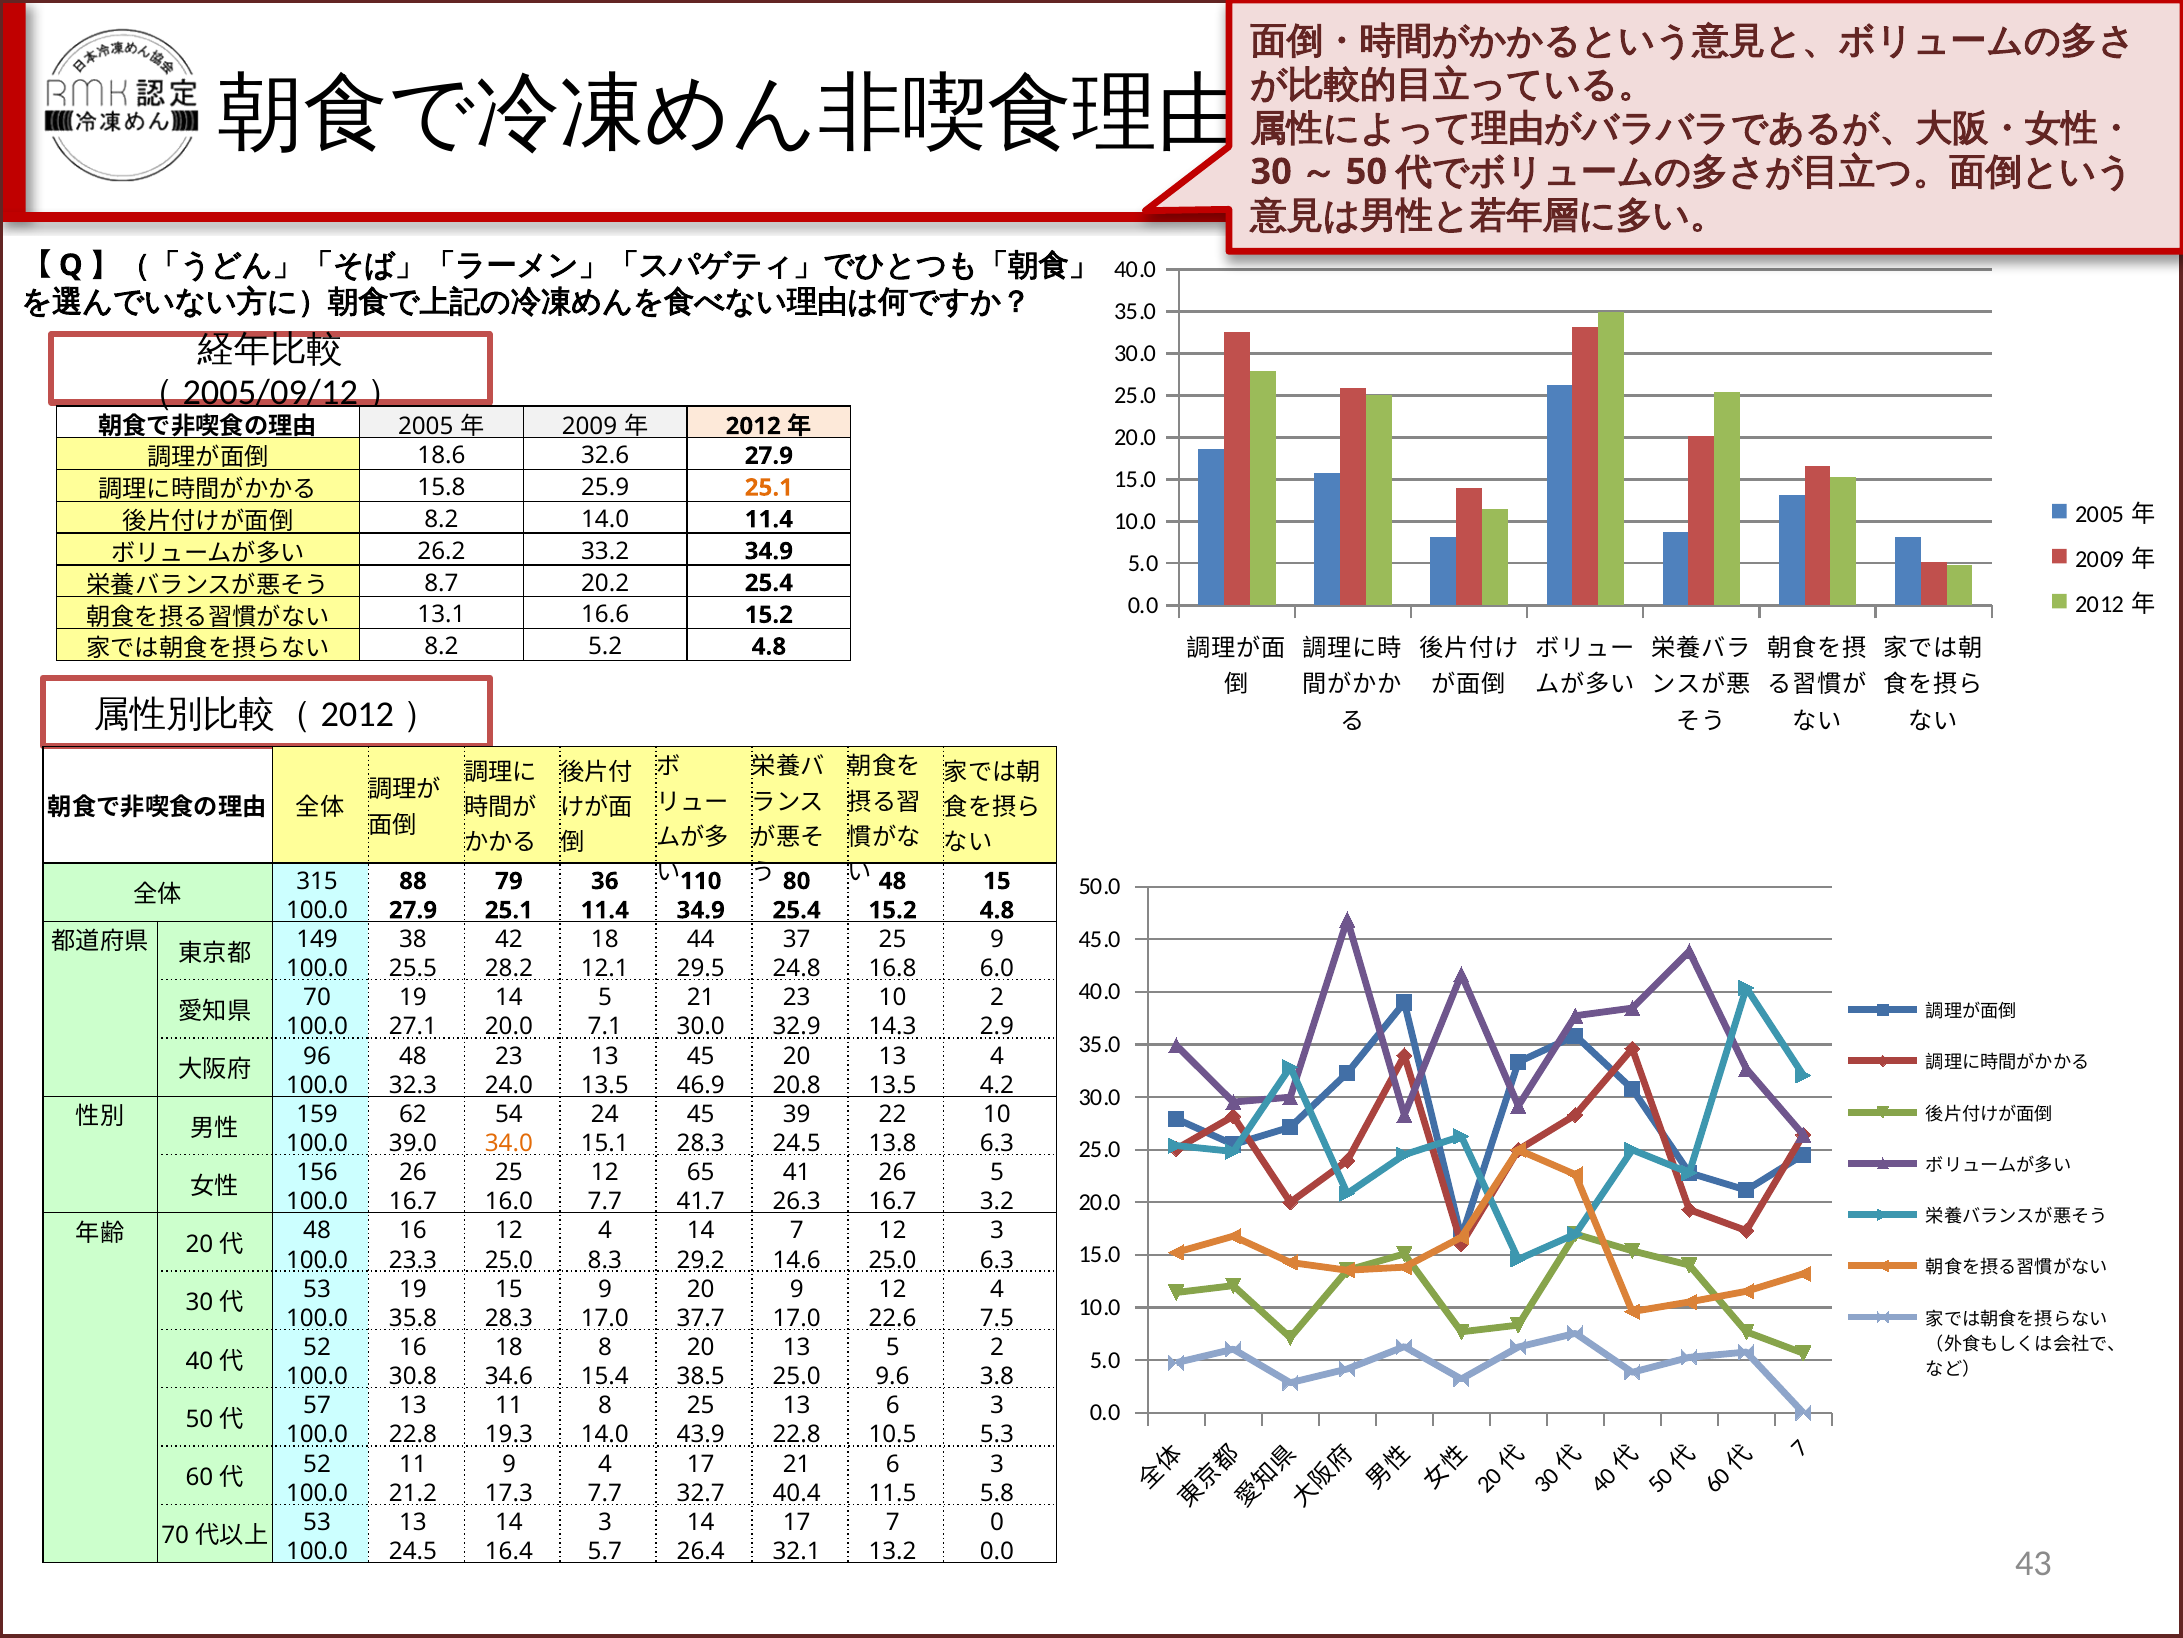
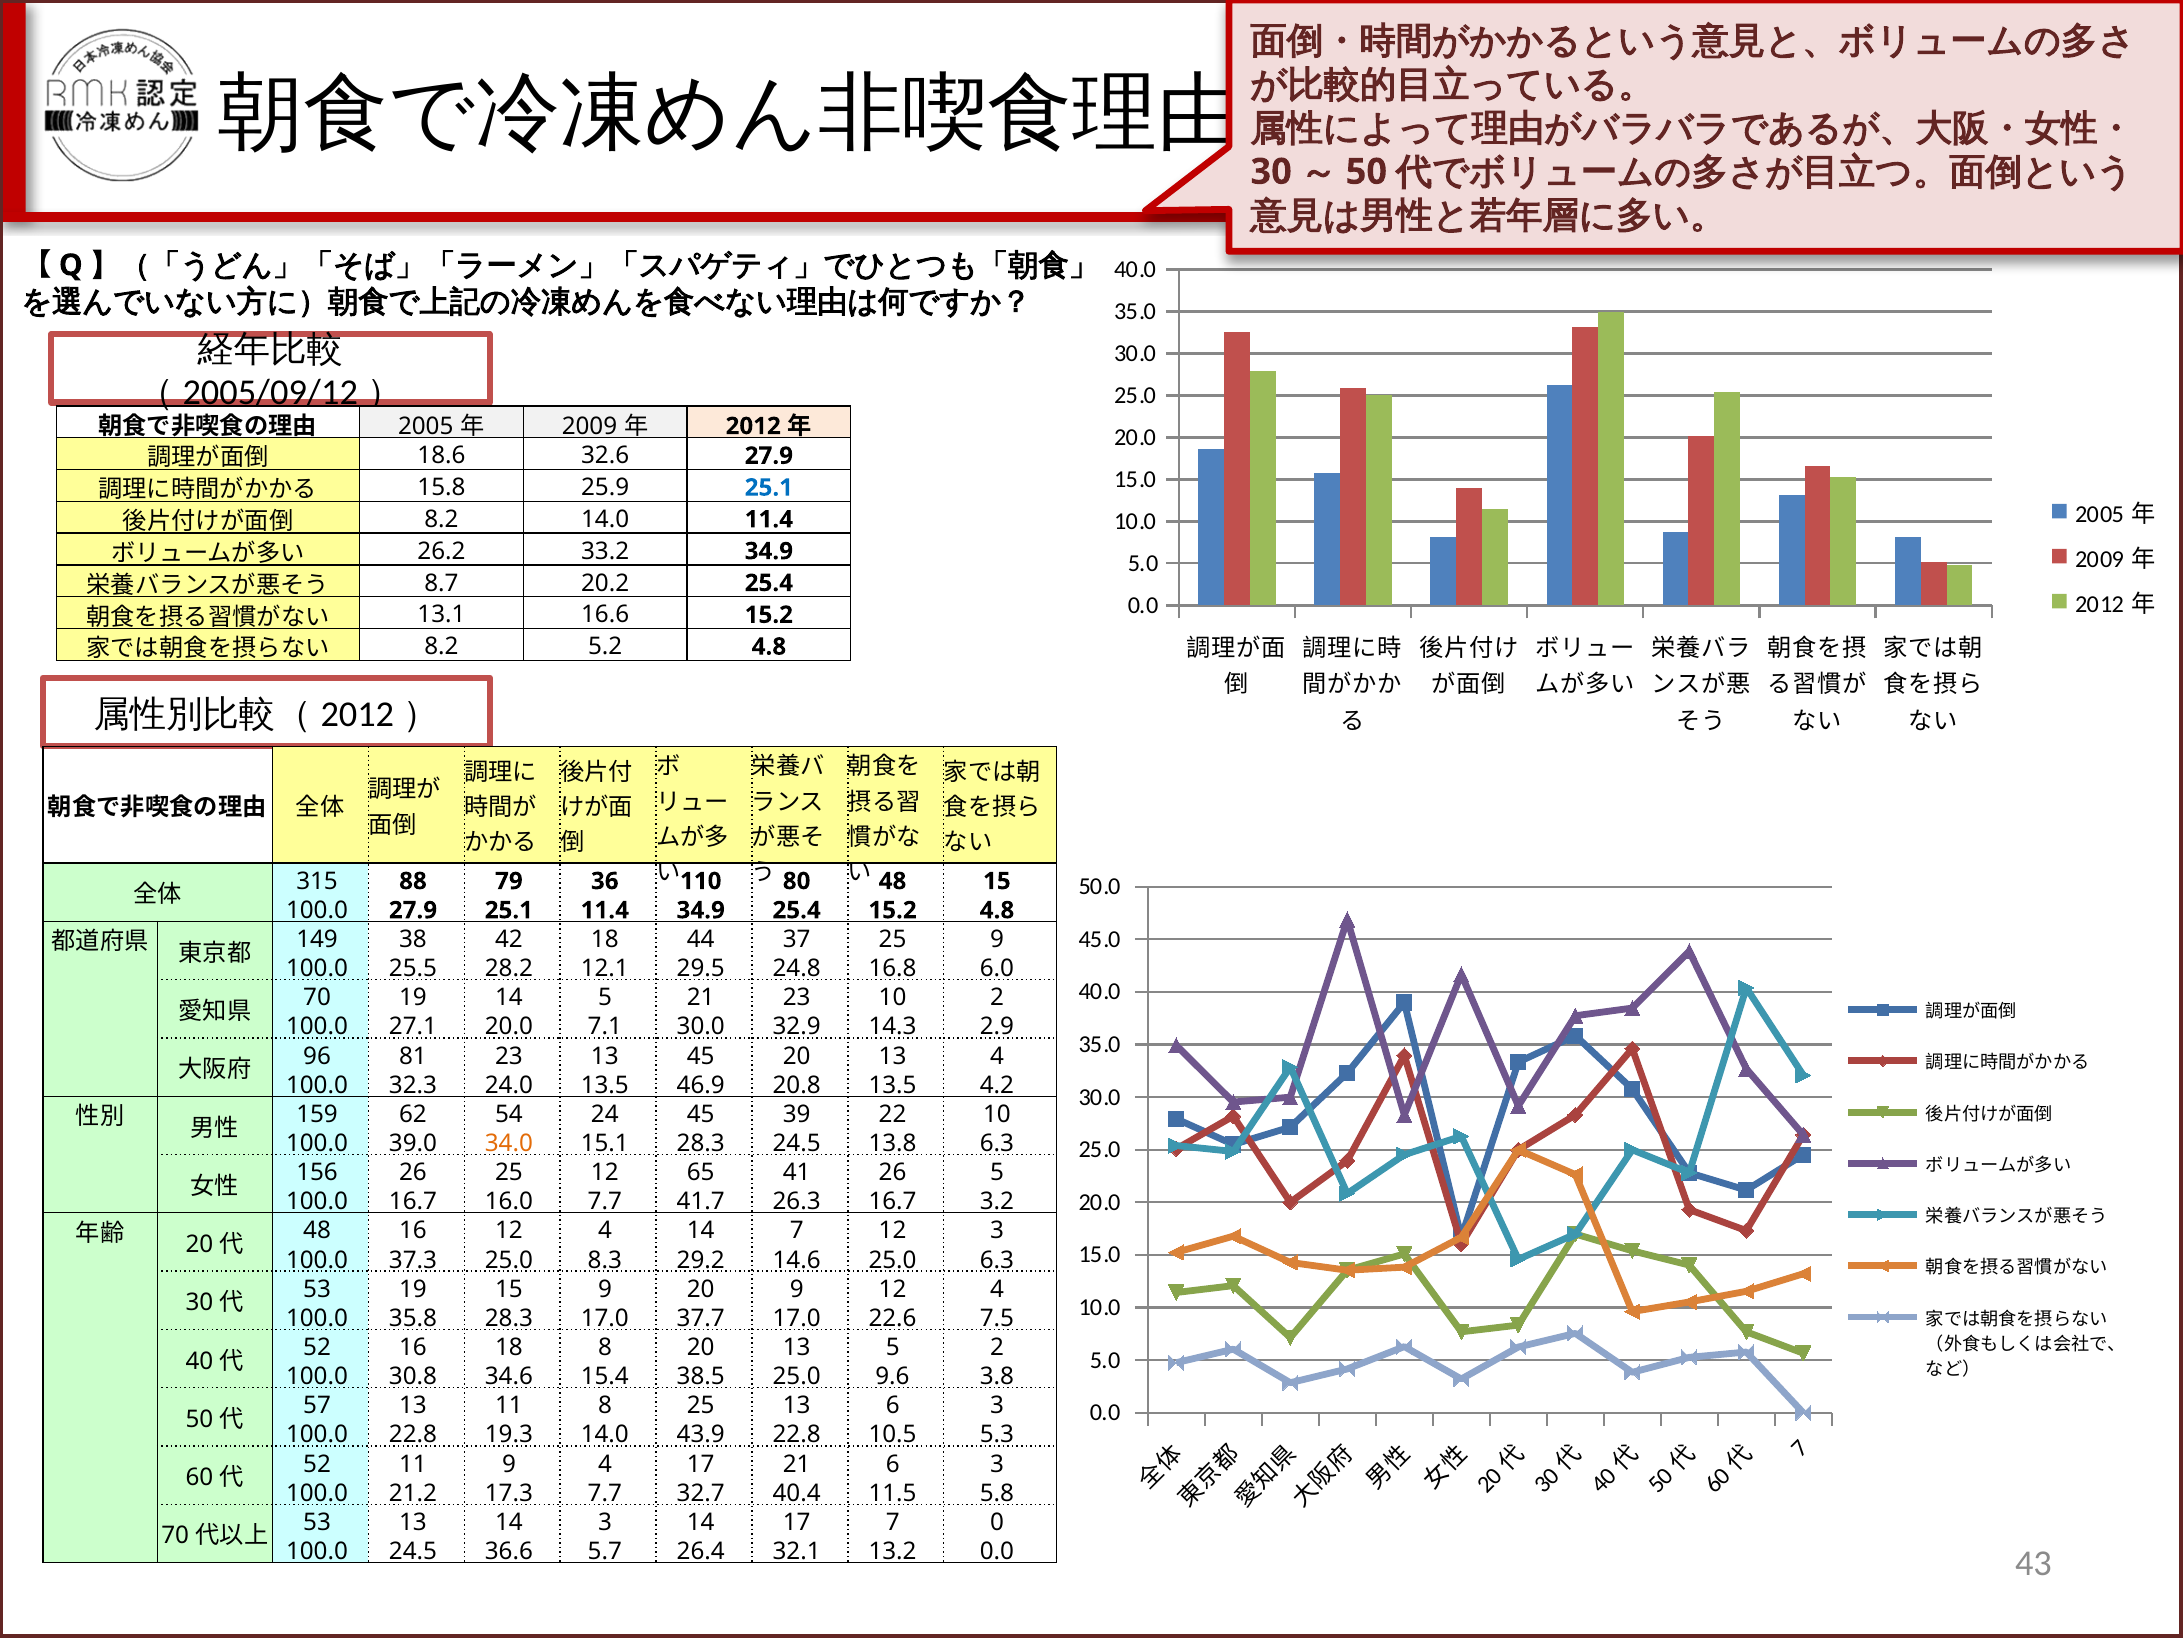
25.1 at (769, 487) colour: orange -> blue
48 at (413, 1056): 48 -> 81
23.3: 23.3 -> 37.3
16.4: 16.4 -> 36.6
